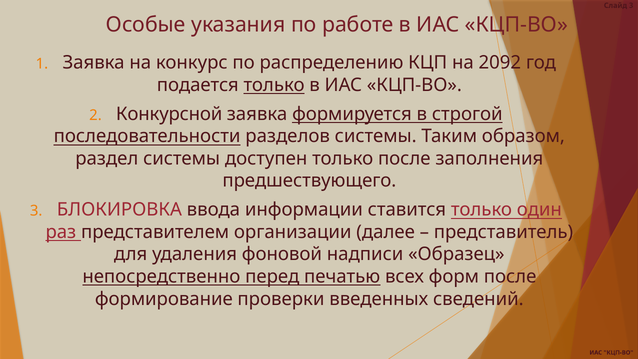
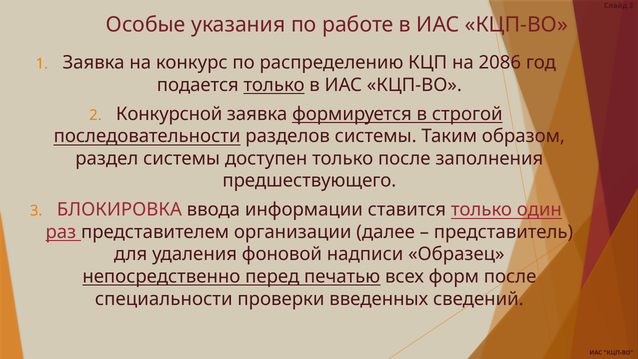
2092: 2092 -> 2086
формирование: формирование -> специальности
